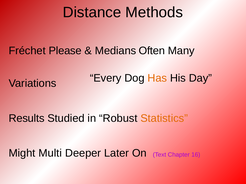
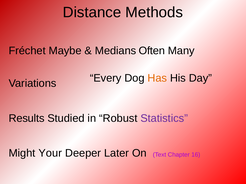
Please: Please -> Maybe
Statistics colour: orange -> purple
Multi: Multi -> Your
